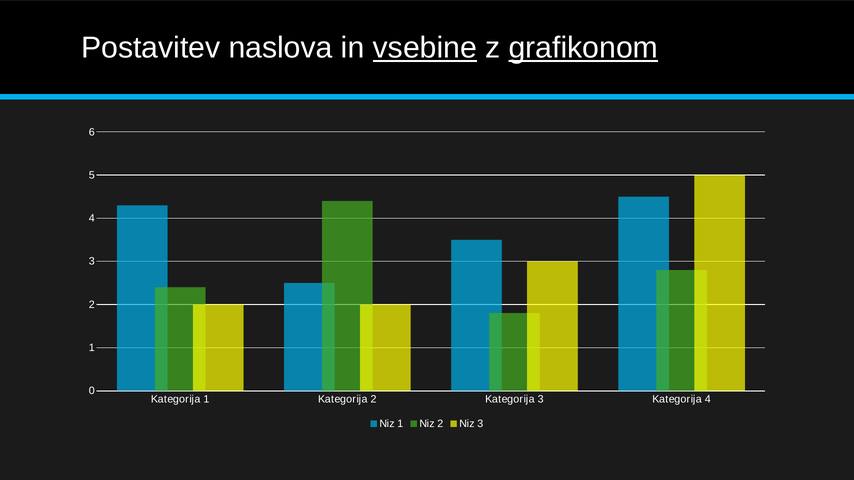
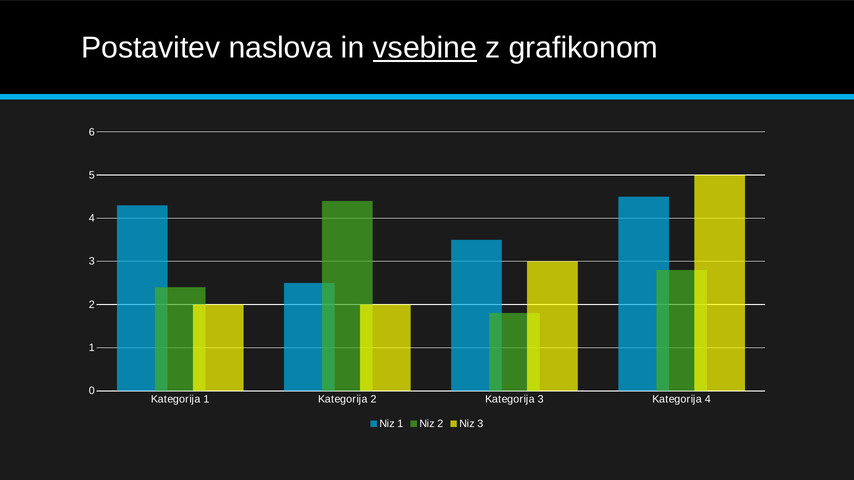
grafikonom underline: present -> none
